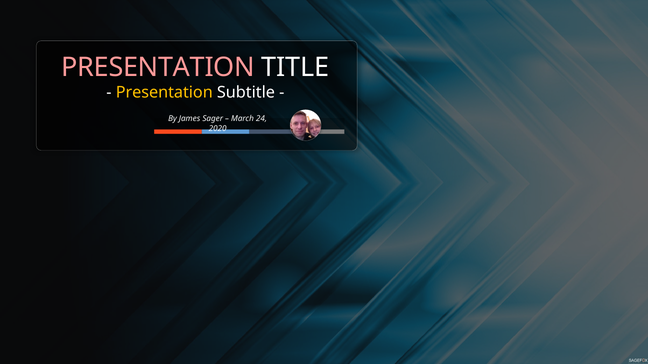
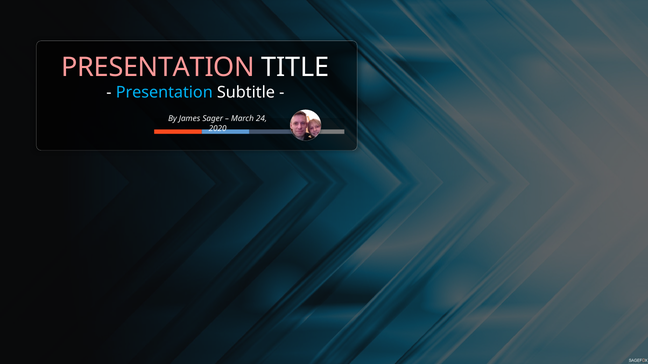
Presentation at (164, 93) colour: yellow -> light blue
